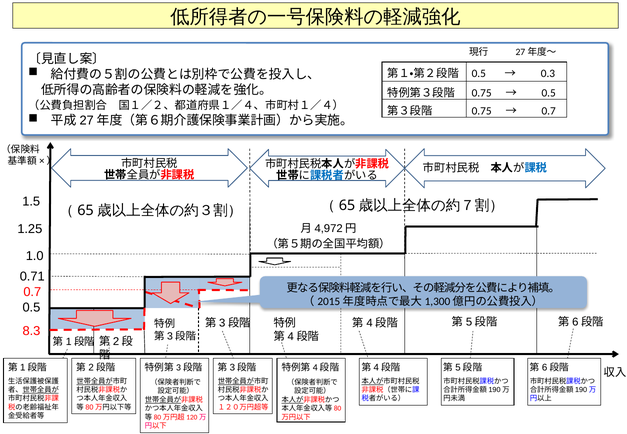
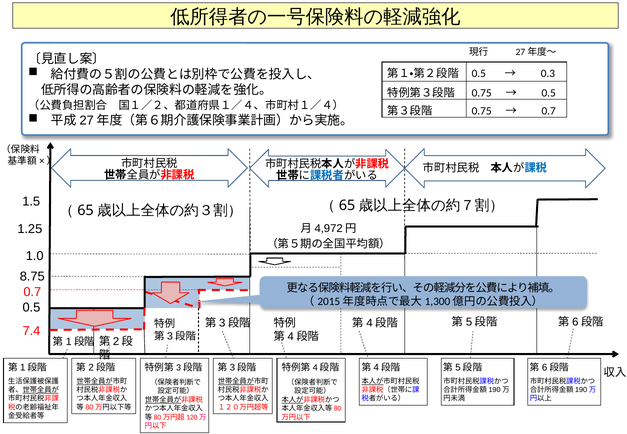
0.71: 0.71 -> 8.75
8.3: 8.3 -> 7.4
